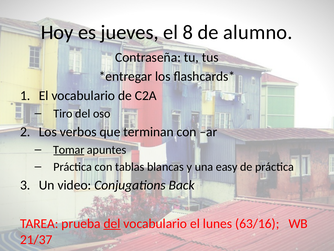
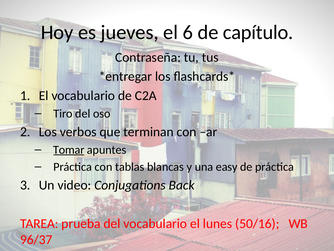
8: 8 -> 6
alumno: alumno -> capítulo
del at (112, 223) underline: present -> none
63/16: 63/16 -> 50/16
21/37: 21/37 -> 96/37
